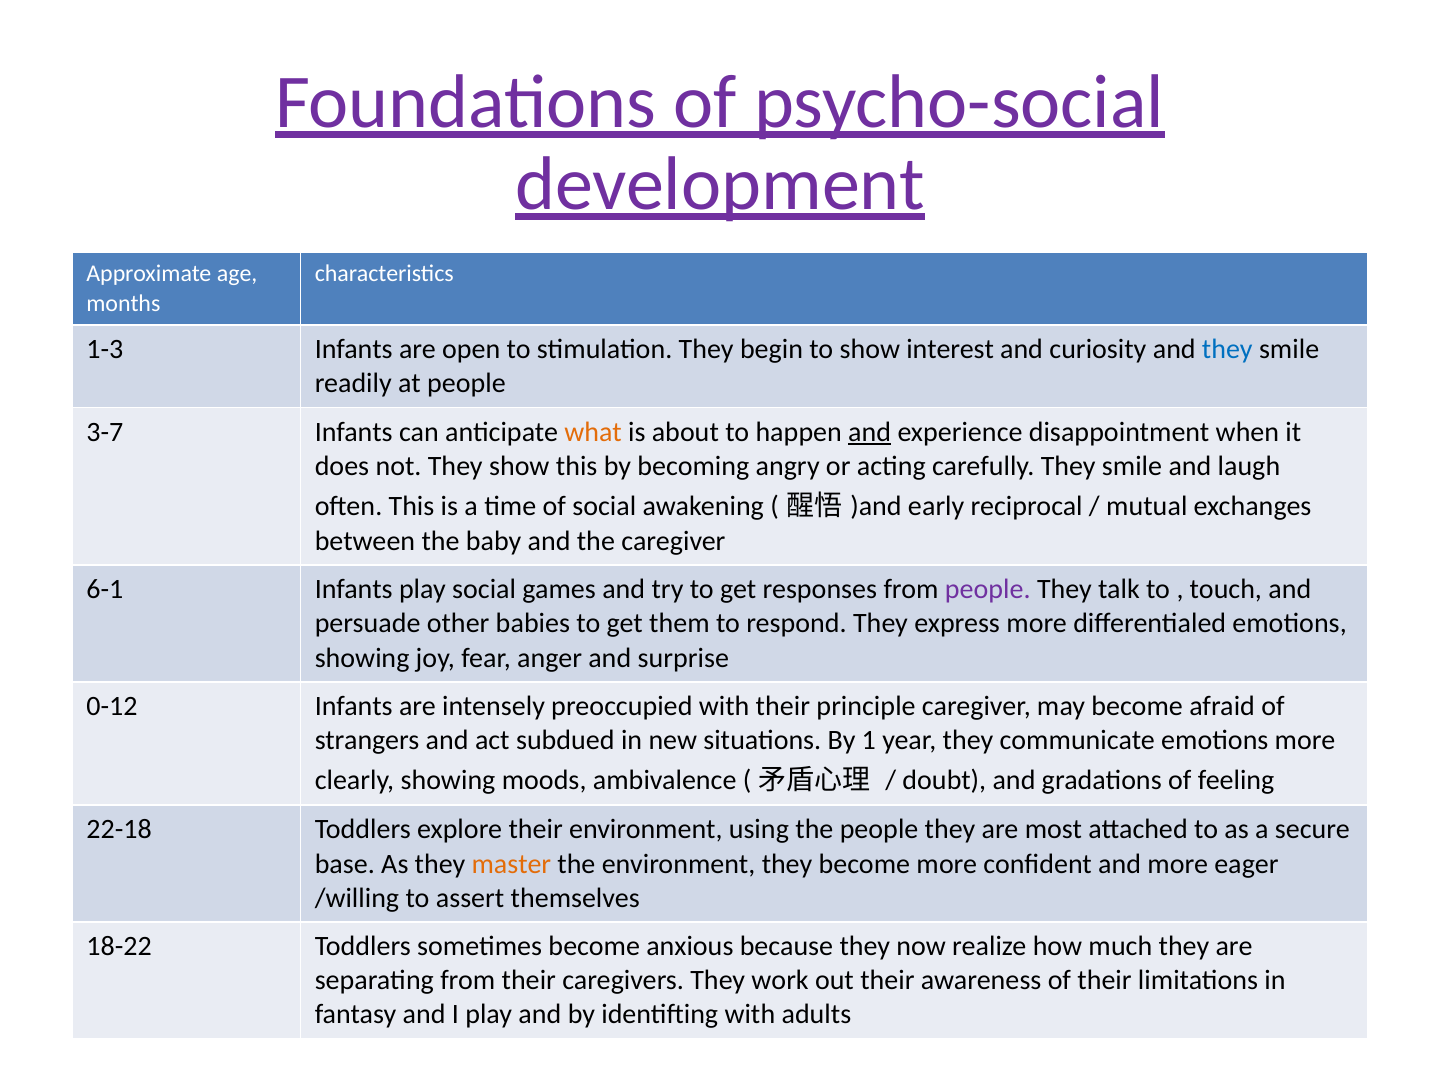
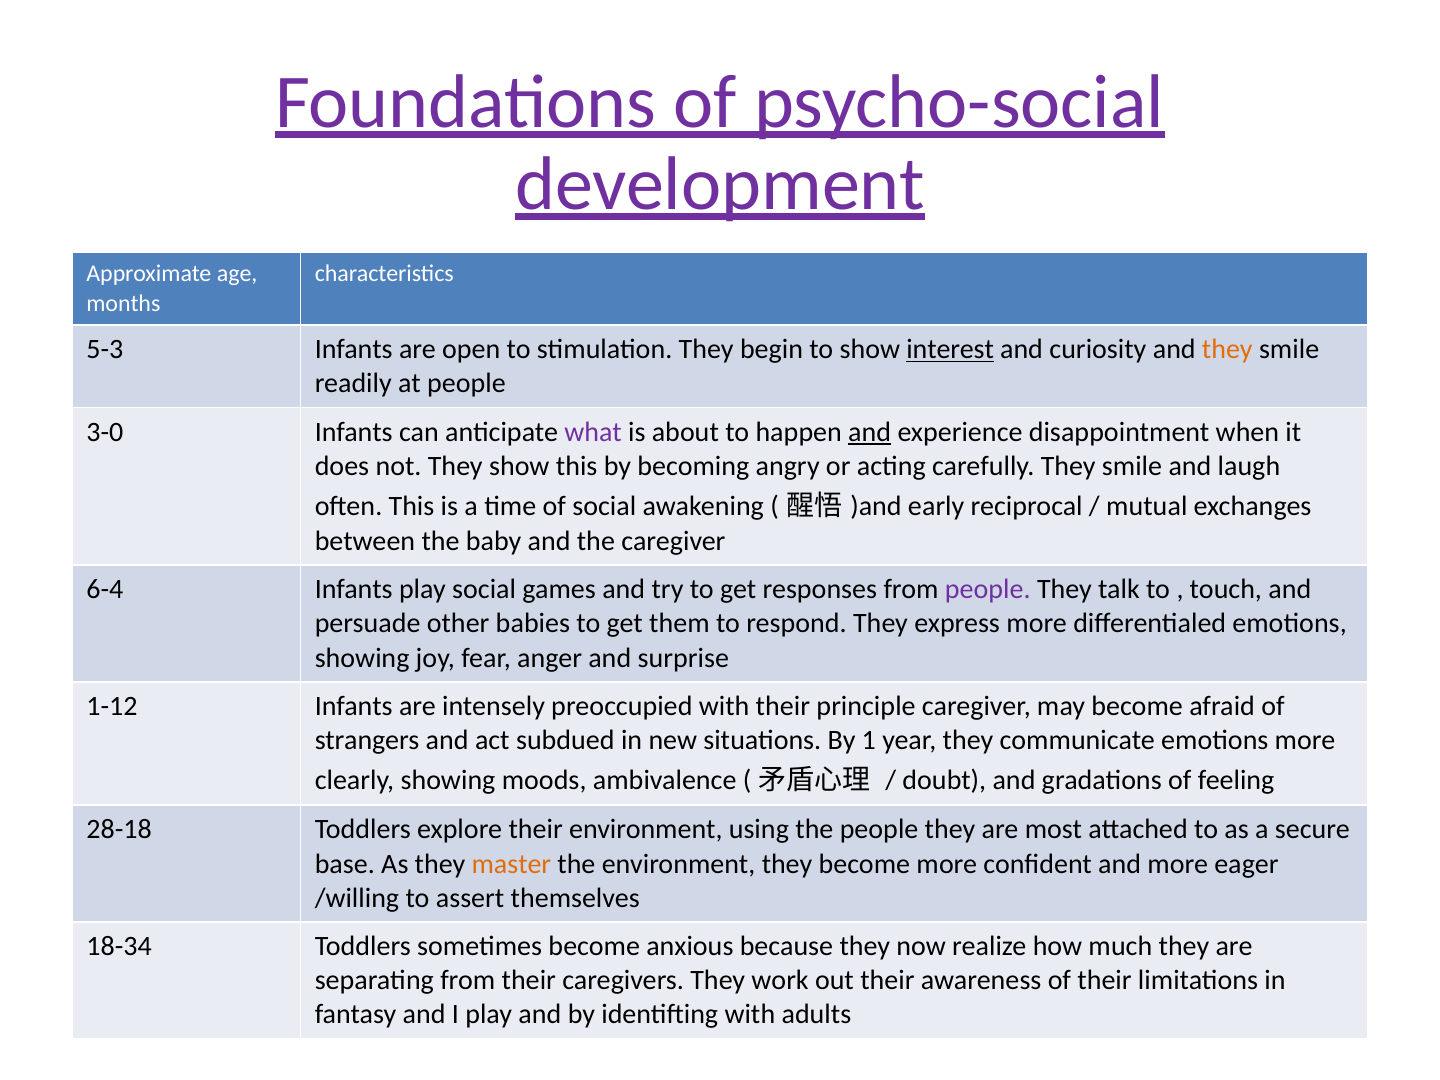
1-3: 1-3 -> 5-3
interest underline: none -> present
they at (1227, 350) colour: blue -> orange
3-7: 3-7 -> 3-0
what colour: orange -> purple
6-1: 6-1 -> 6-4
0-12: 0-12 -> 1-12
22-18: 22-18 -> 28-18
18-22: 18-22 -> 18-34
